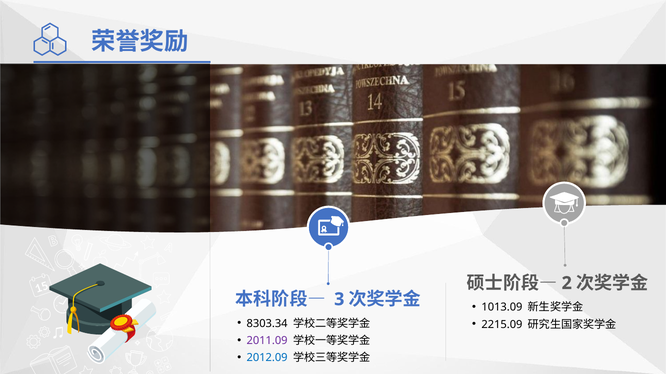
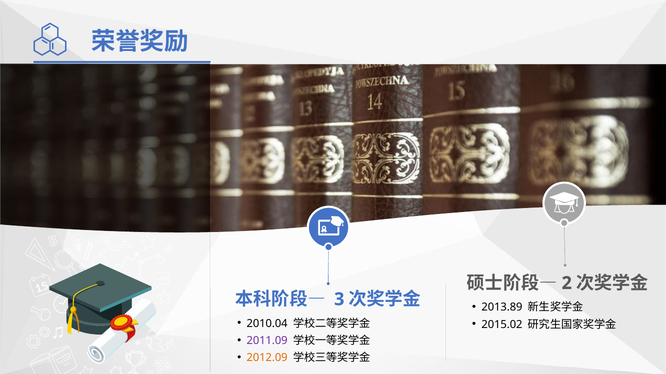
1013.09: 1013.09 -> 2013.89
8303.34: 8303.34 -> 2010.04
2215.09: 2215.09 -> 2015.02
2012.09 colour: blue -> orange
